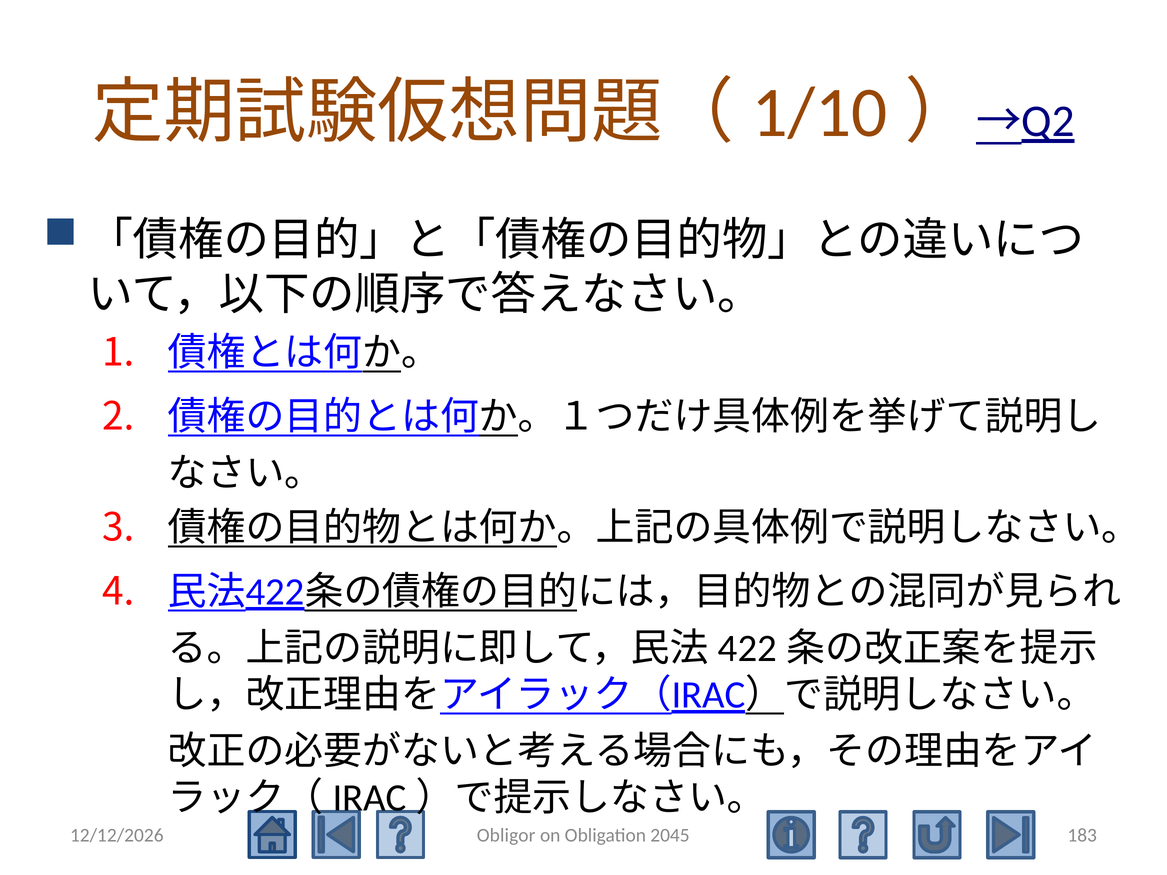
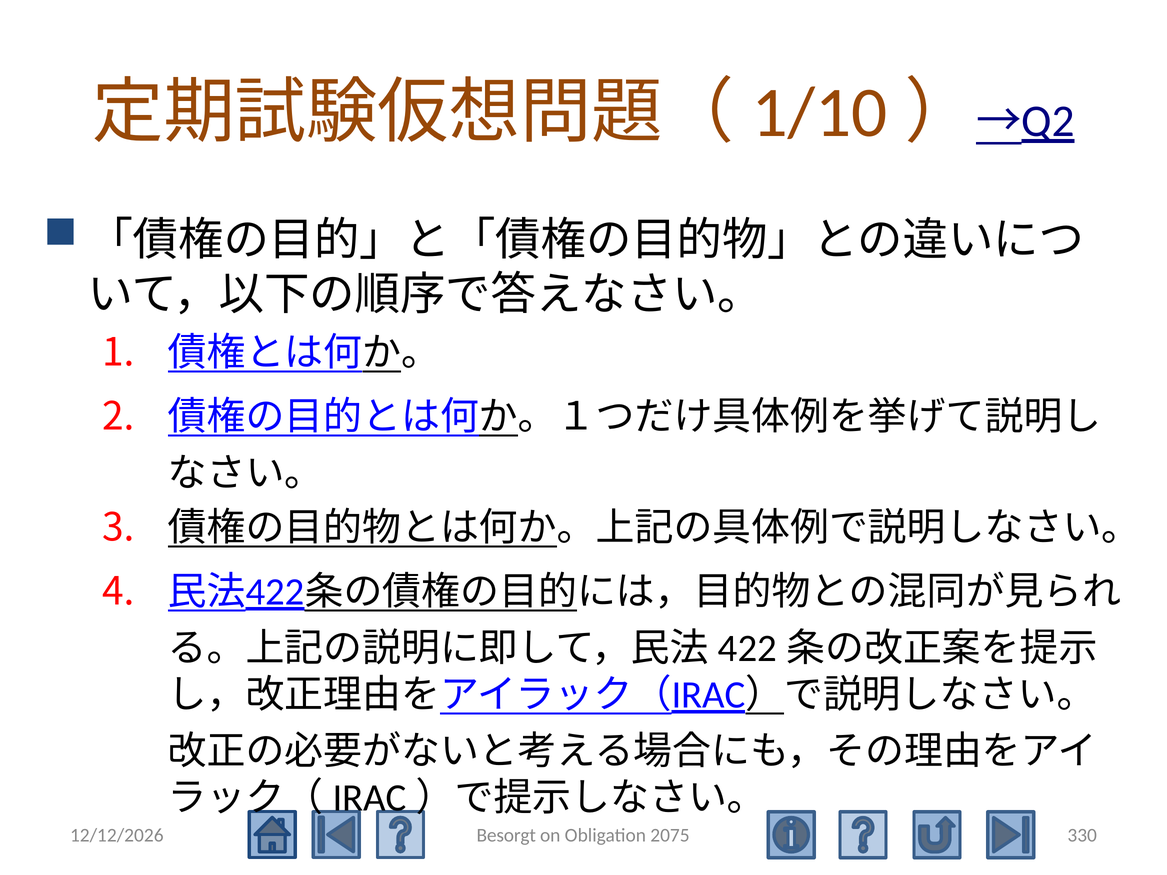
Obligor: Obligor -> Besorgt
2045: 2045 -> 2075
183: 183 -> 330
